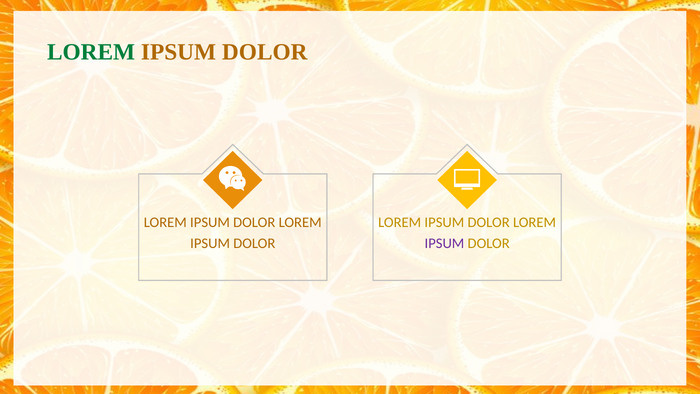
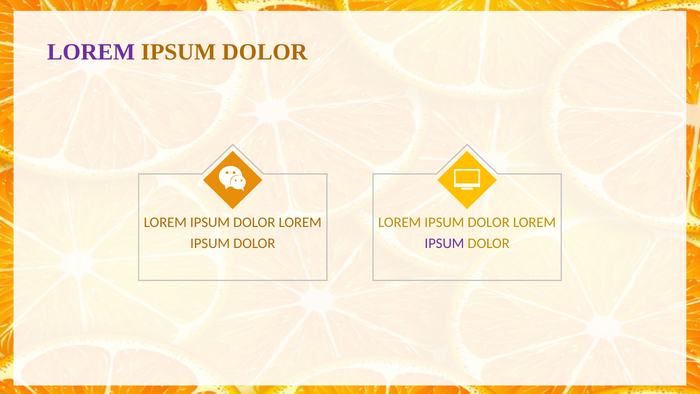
LOREM at (91, 52) colour: green -> purple
